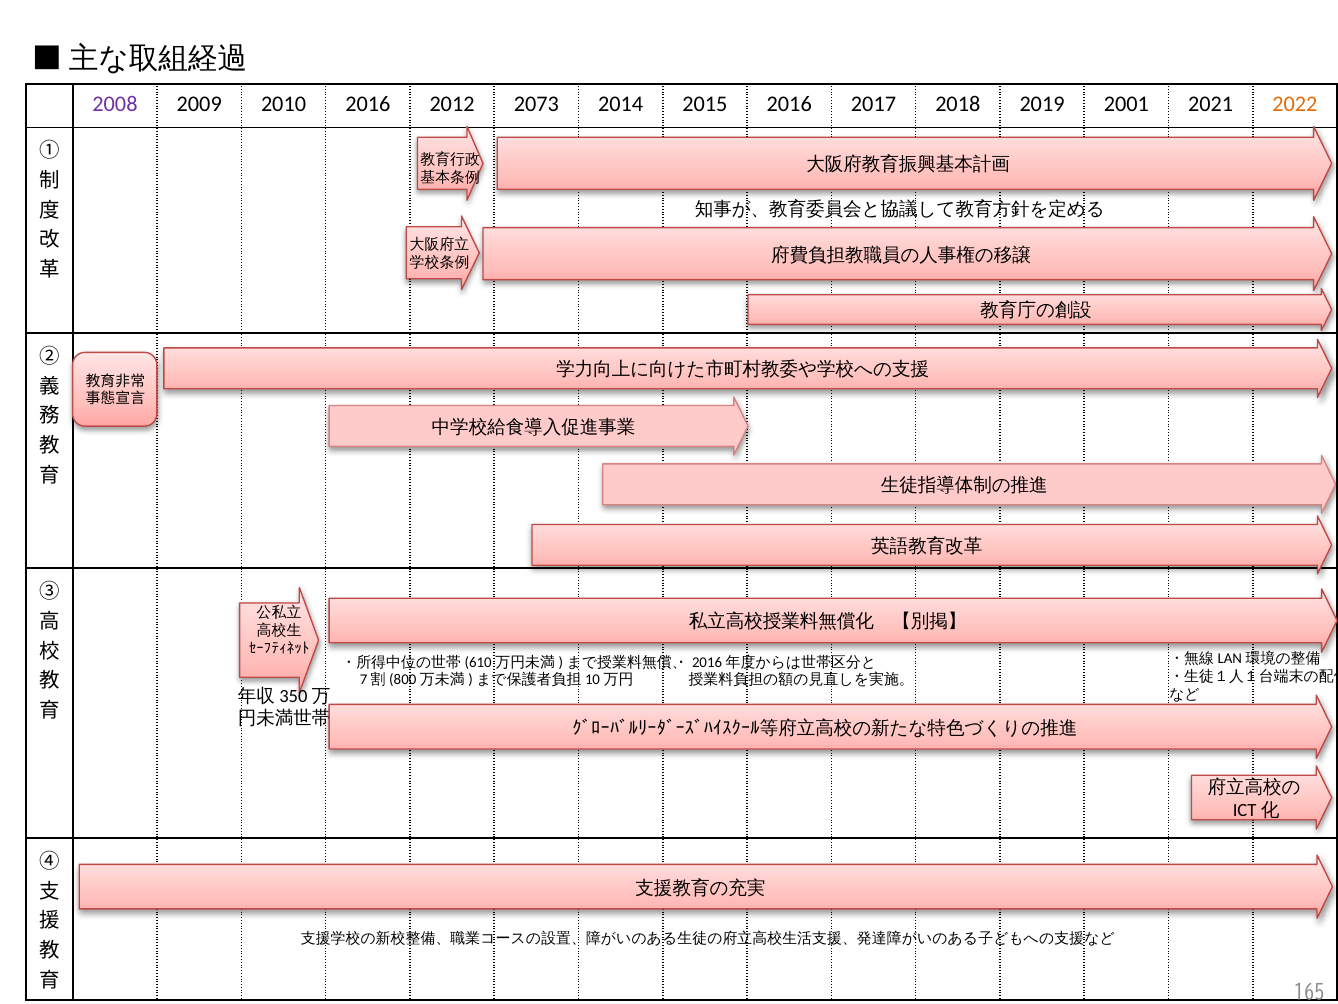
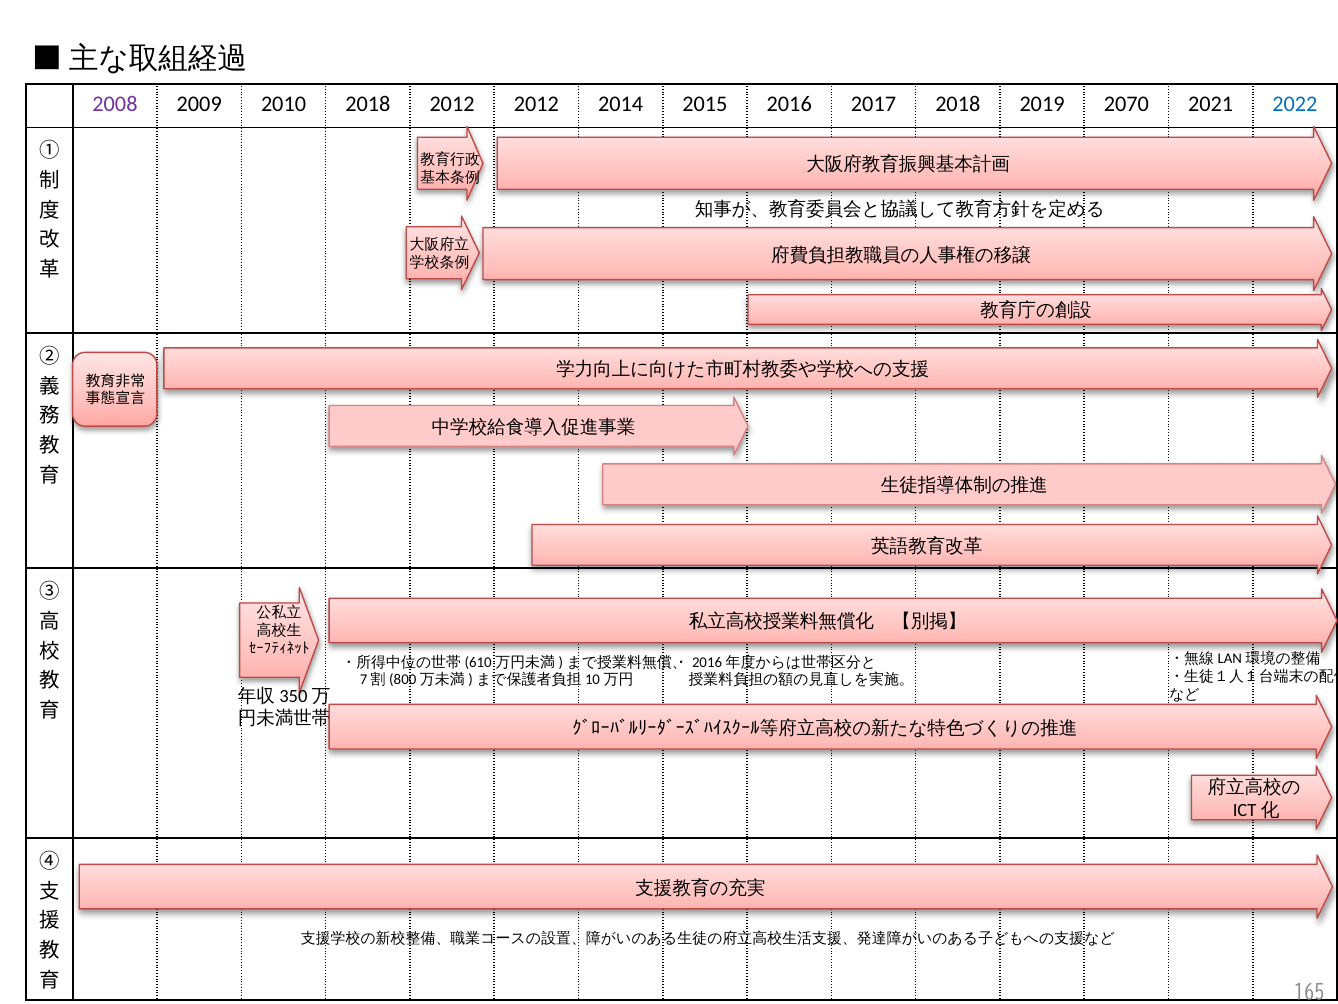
2010 2016: 2016 -> 2018
2012 2073: 2073 -> 2012
2001: 2001 -> 2070
2022 colour: orange -> blue
